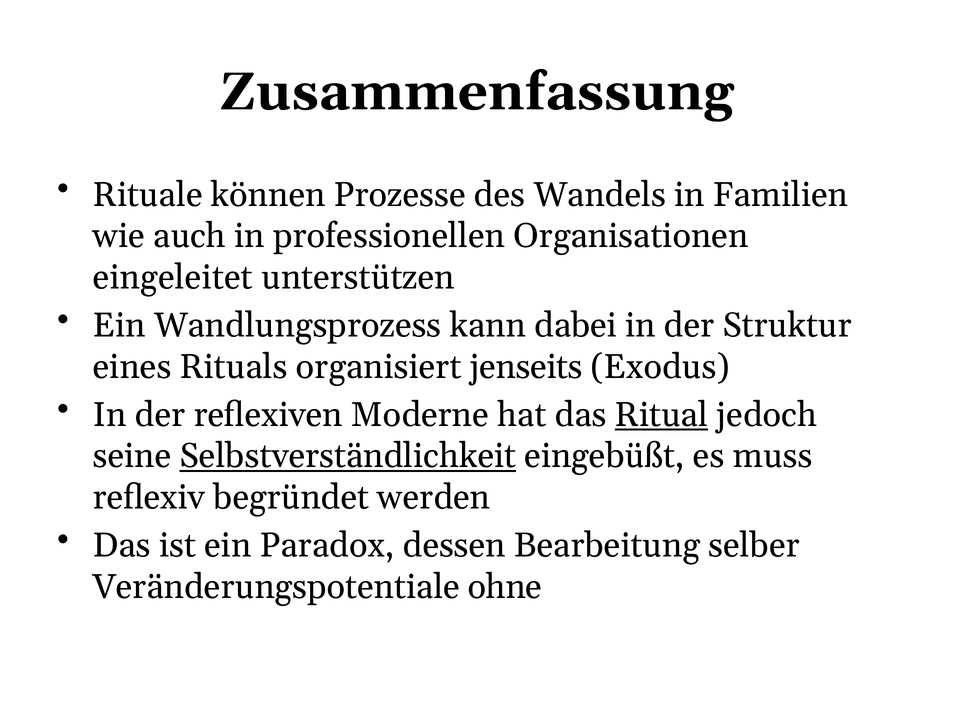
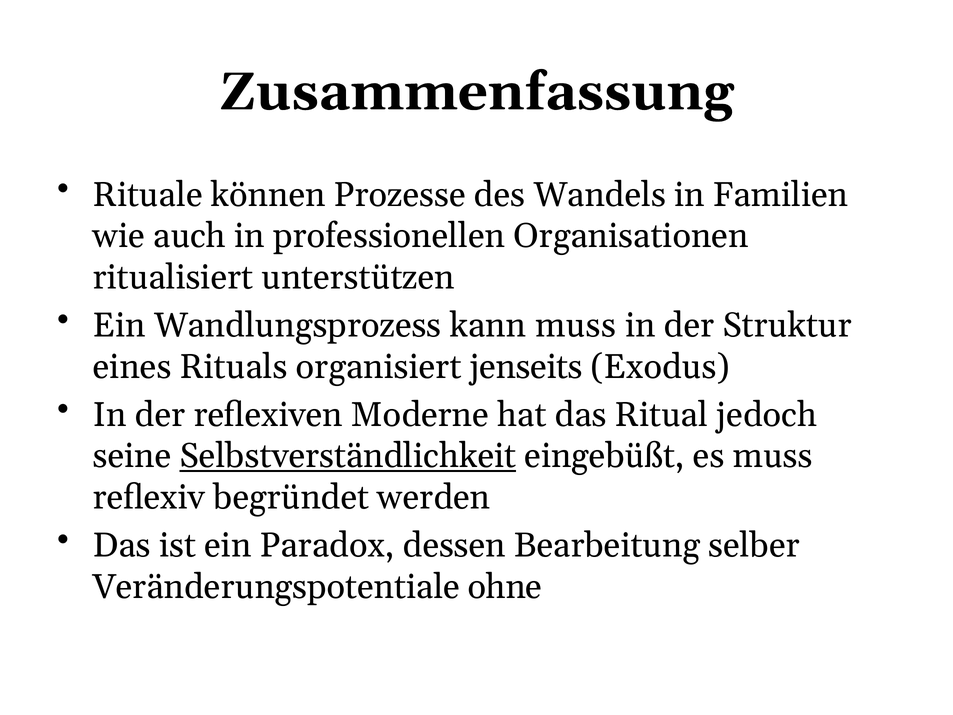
eingeleitet: eingeleitet -> ritualisiert
kann dabei: dabei -> muss
Ritual underline: present -> none
